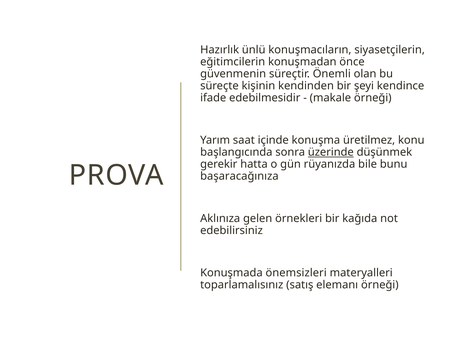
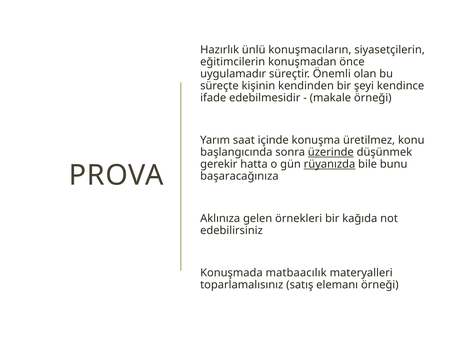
güvenmenin: güvenmenin -> uygulamadır
rüyanızda underline: none -> present
önemsizleri: önemsizleri -> matbaacılık
